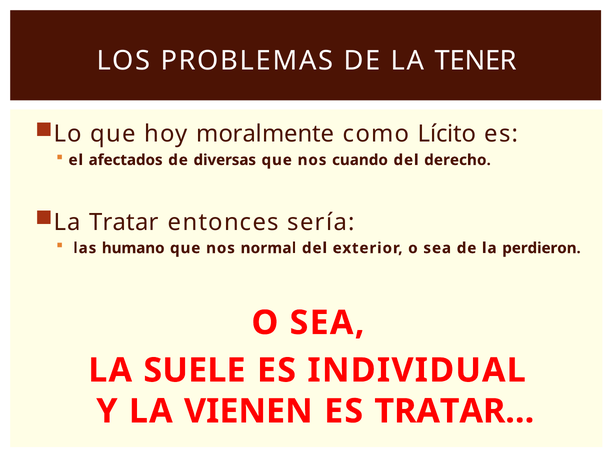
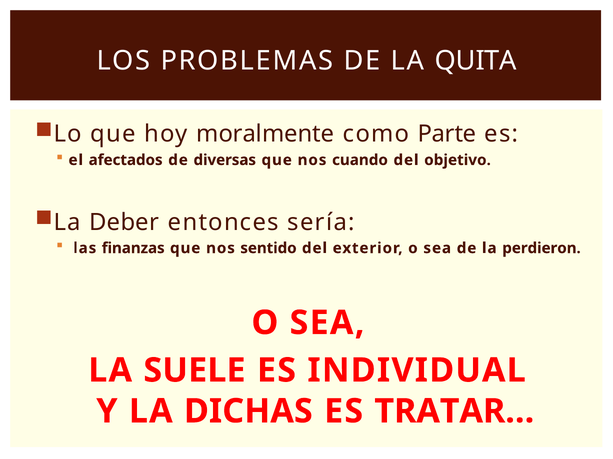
TENER: TENER -> QUITA
Lícito: Lícito -> Parte
derecho: derecho -> objetivo
Tratar: Tratar -> Deber
humano: humano -> finanzas
normal: normal -> sentido
VIENEN: VIENEN -> DICHAS
